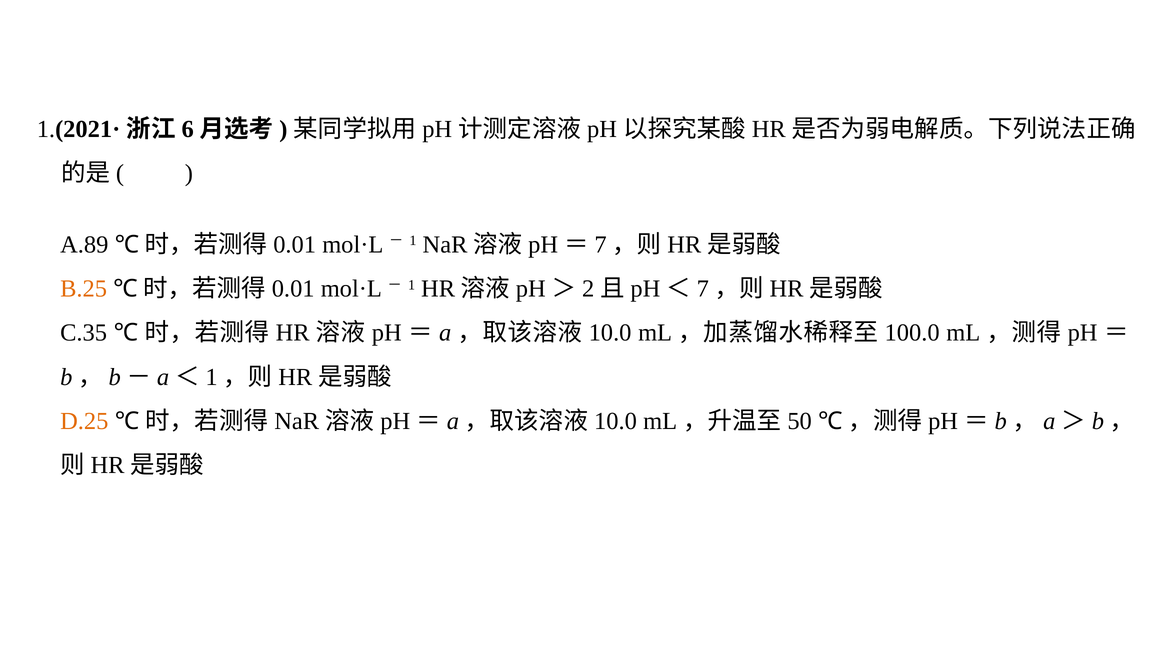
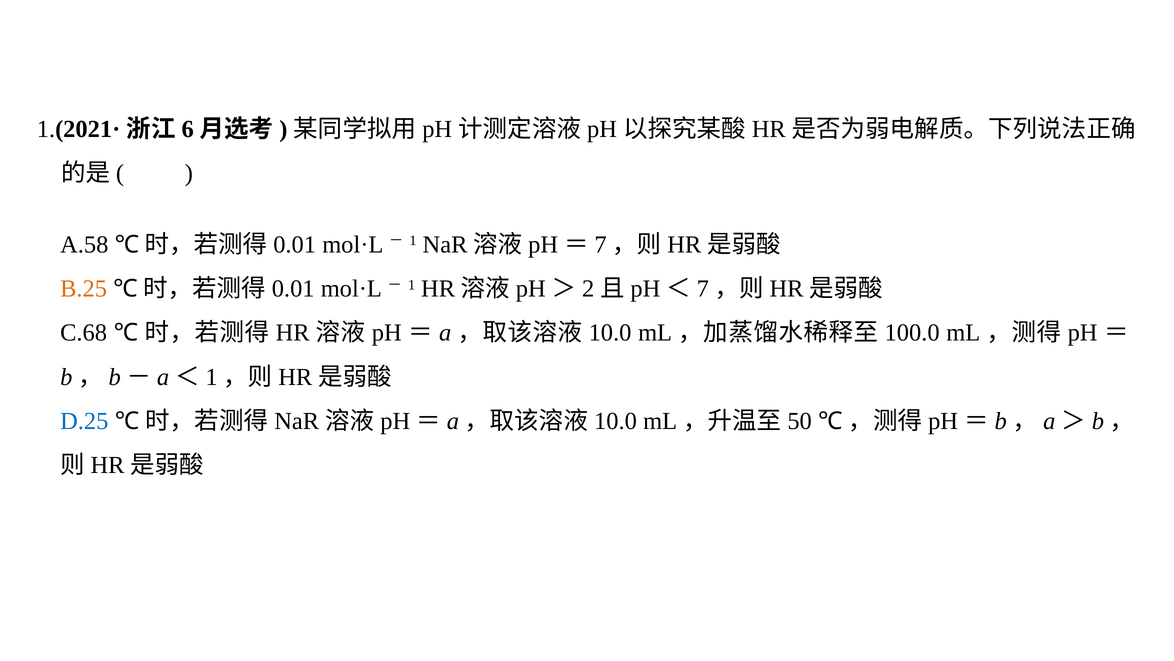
A.89: A.89 -> A.58
C.35: C.35 -> C.68
D.25 colour: orange -> blue
